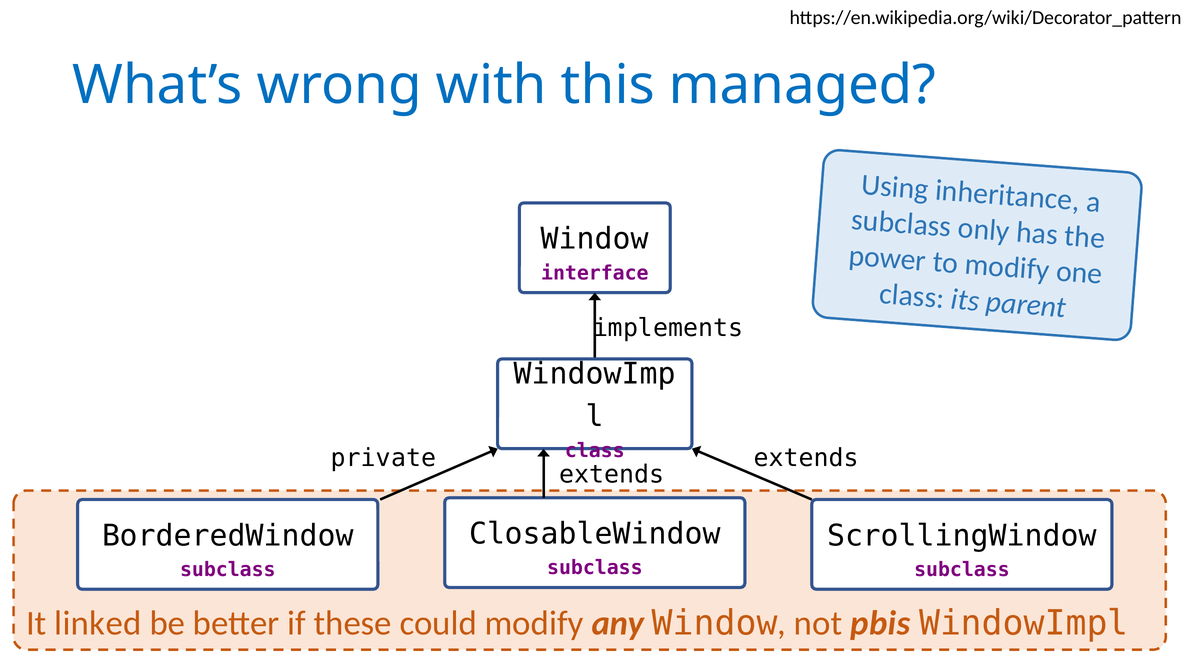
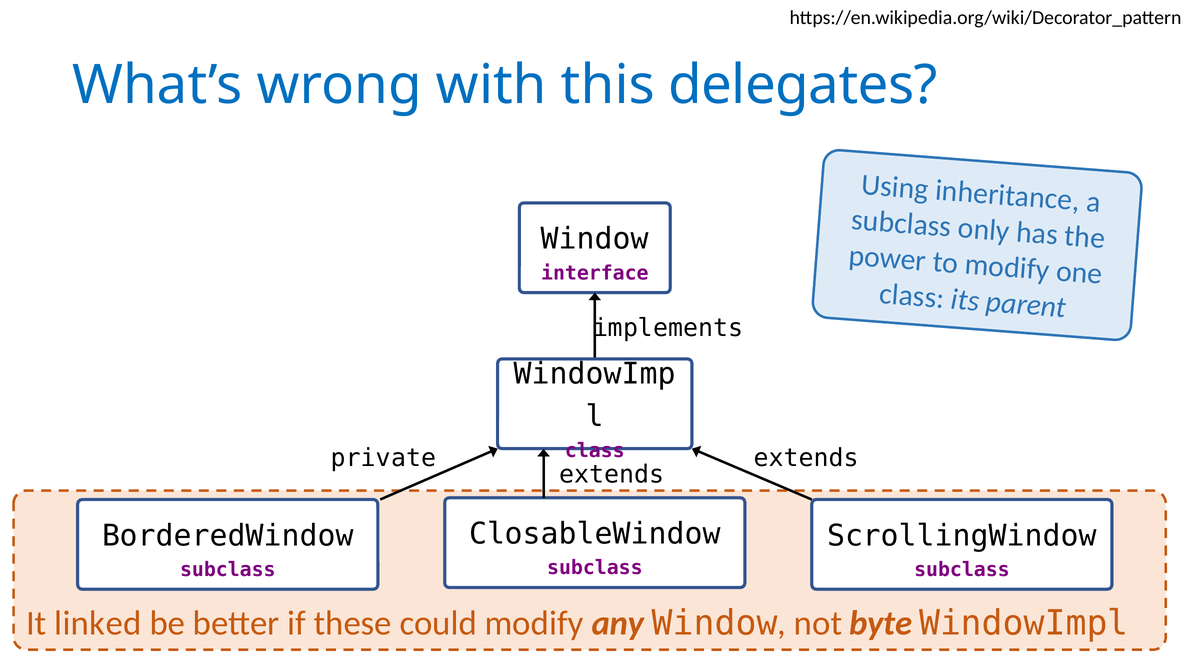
managed: managed -> delegates
pbis: pbis -> byte
